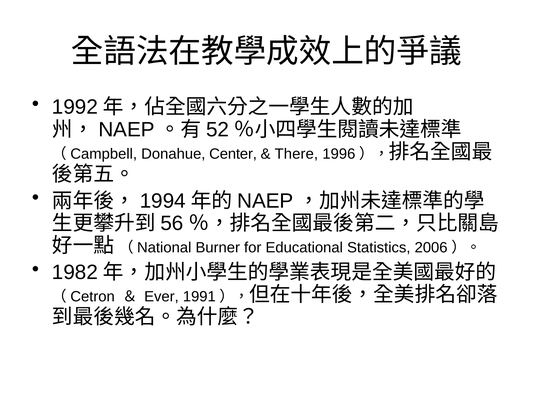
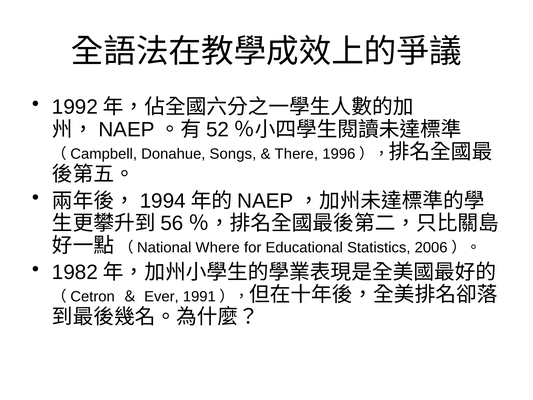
Center: Center -> Songs
Burner: Burner -> Where
